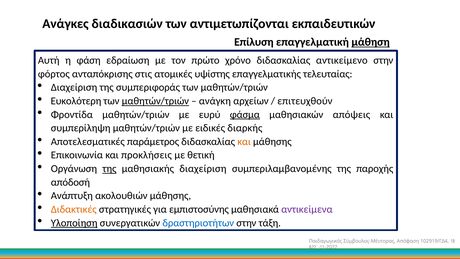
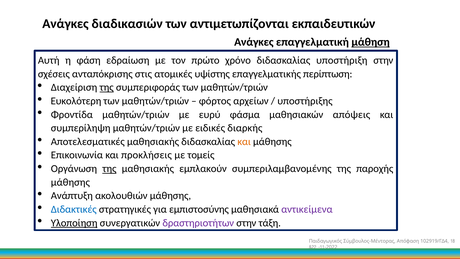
Επίλυση at (254, 42): Επίλυση -> Ανάγκες
αντικείμενο: αντικείμενο -> υποστήριξη
φόρτος: φόρτος -> σχέσεις
τελευταίας: τελευταίας -> περίπτωση
της at (107, 87) underline: none -> present
μαθητών/τριών at (155, 101) underline: present -> none
ανάγκη: ανάγκη -> φόρτος
επιτευχθούν: επιτευχθούν -> υποστήριξης
φάσμα underline: present -> none
Αποτελεσματικές παράμετρος: παράμετρος -> μαθησιακής
θετική: θετική -> τομείς
μαθησιακής διαχείριση: διαχείριση -> εμπλακούν
απόδοσή at (70, 182): απόδοσή -> μάθησης
Διδακτικές colour: orange -> blue
δραστηριοτήτων colour: blue -> purple
